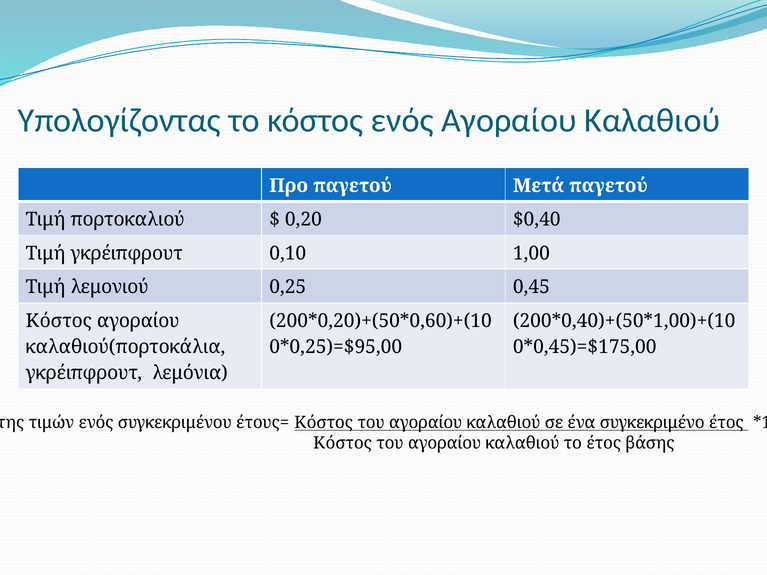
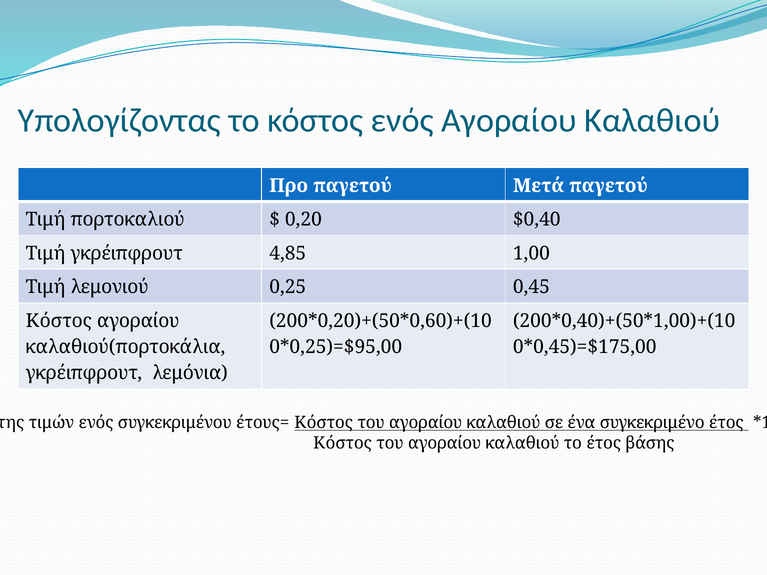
0,10: 0,10 -> 4,85
